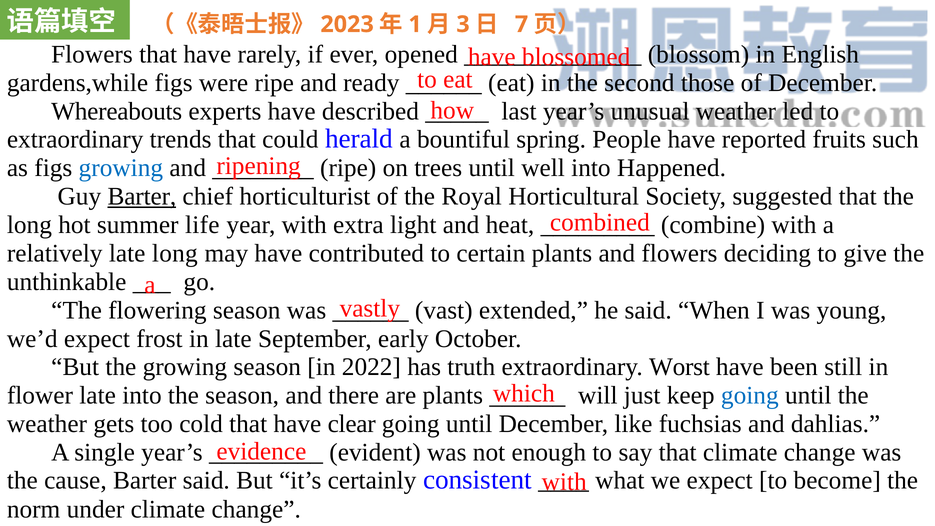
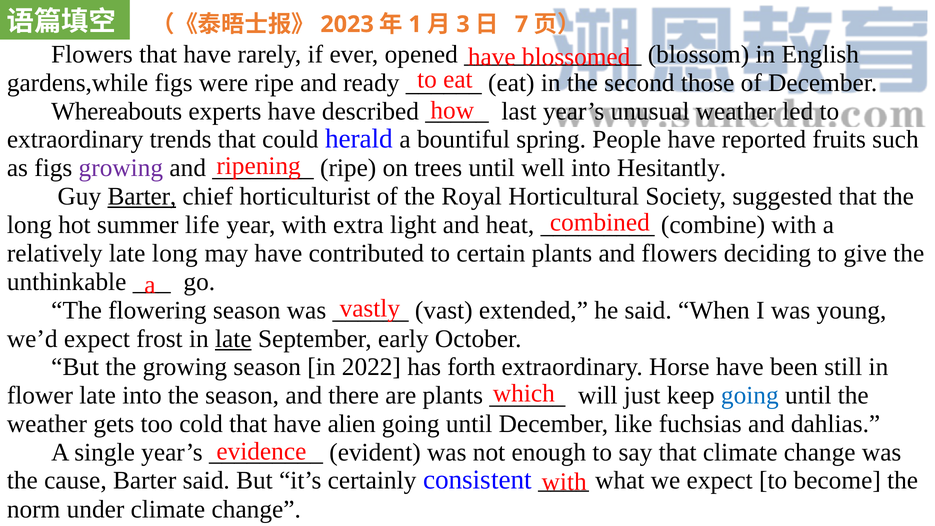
growing at (121, 168) colour: blue -> purple
Happened: Happened -> Hesitantly
late at (233, 339) underline: none -> present
truth: truth -> forth
Worst: Worst -> Horse
clear: clear -> alien
